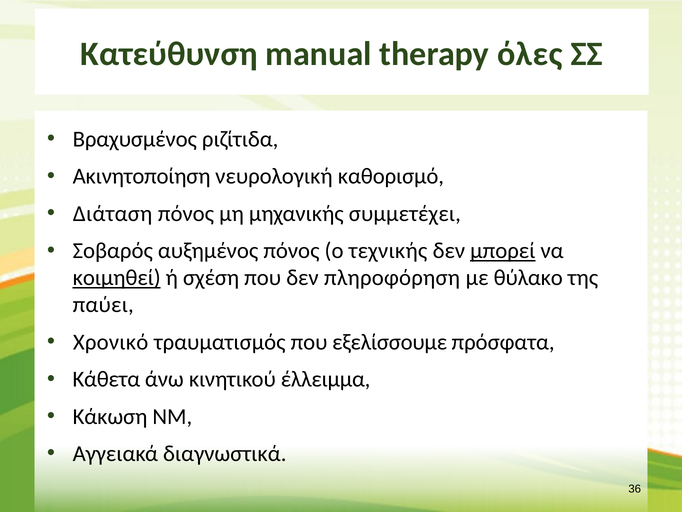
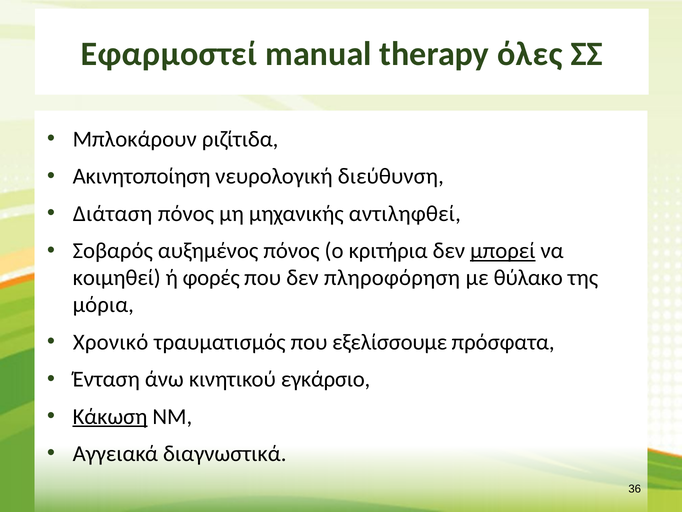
Κατεύθυνση: Κατεύθυνση -> Εφαρμοστεί
Βραχυσμένος: Βραχυσμένος -> Μπλοκάρουν
καθορισμό: καθορισμό -> διεύθυνση
συμμετέχει: συμμετέχει -> αντιληφθεί
τεχνικής: τεχνικής -> κριτήρια
κοιμηθεί underline: present -> none
σχέση: σχέση -> φορές
παύει: παύει -> μόρια
Κάθετα: Κάθετα -> Ένταση
έλλειμμα: έλλειμμα -> εγκάρσιο
Κάκωση underline: none -> present
